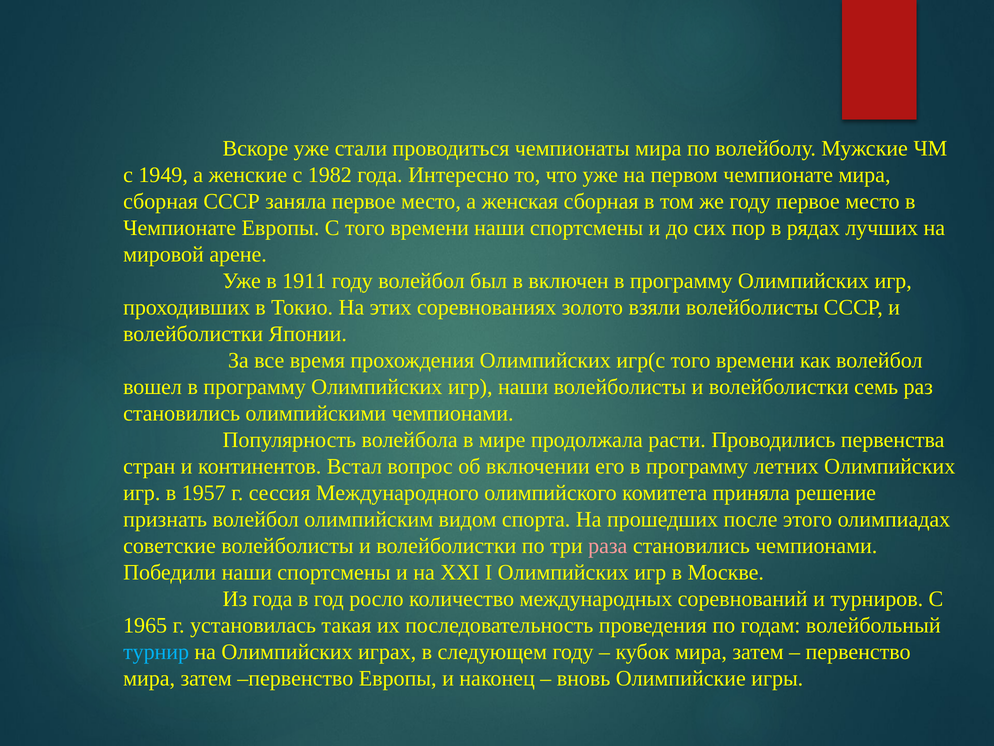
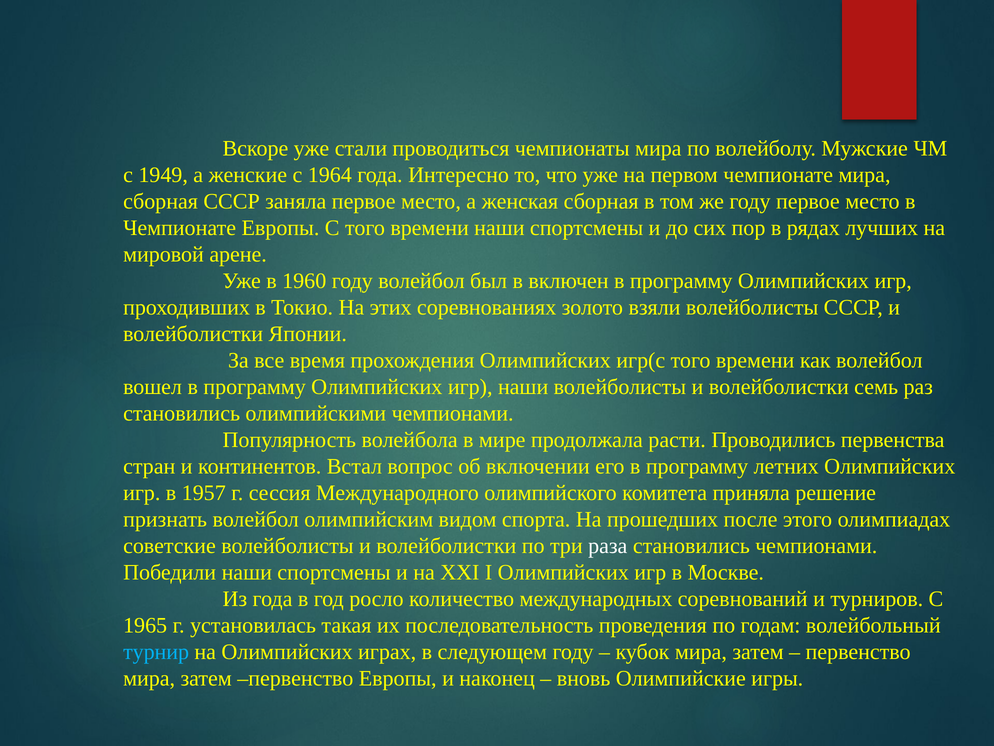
1982: 1982 -> 1964
1911: 1911 -> 1960
раза colour: pink -> white
